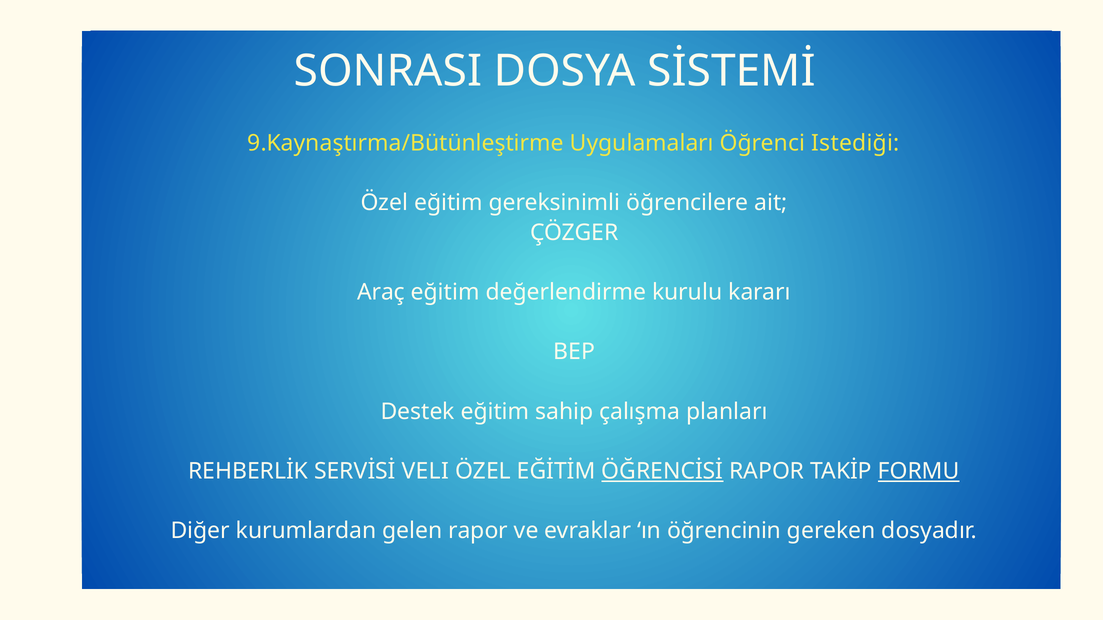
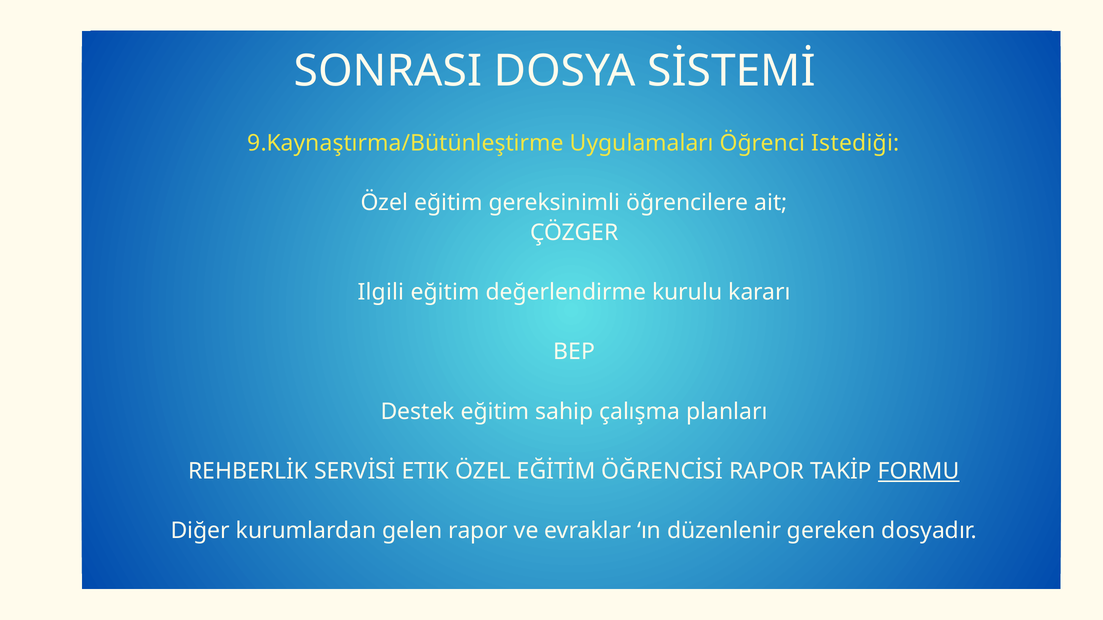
Araç: Araç -> Ilgili
VELI: VELI -> ETIK
ÖĞRENCİSİ underline: present -> none
öğrencinin: öğrencinin -> düzenlenir
